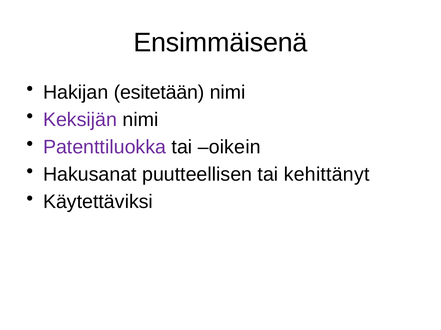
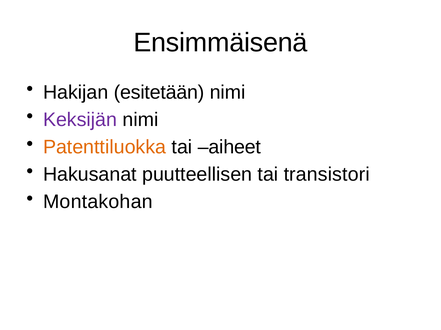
Patenttiluokka colour: purple -> orange
oikein: oikein -> aiheet
kehittänyt: kehittänyt -> transistori
Käytettäviksi: Käytettäviksi -> Montakohan
